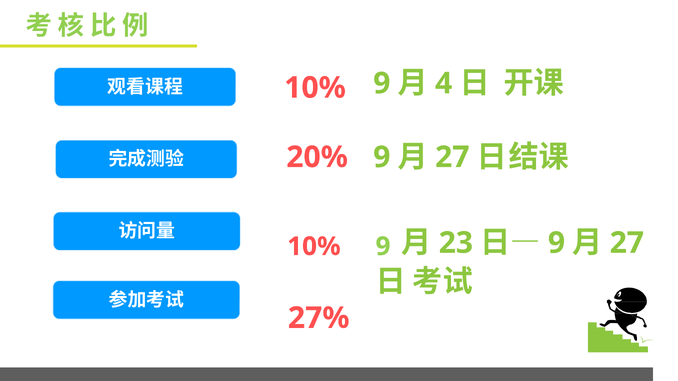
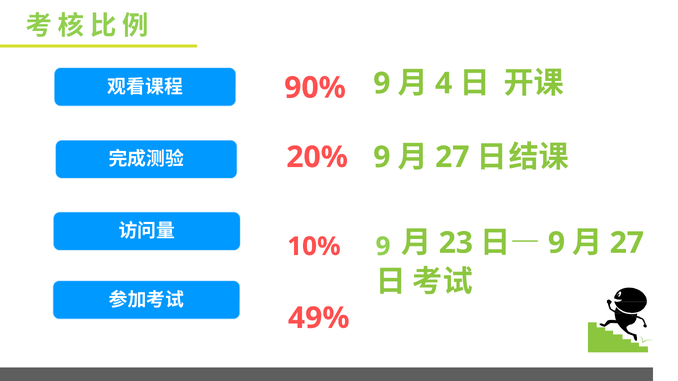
10% at (315, 88): 10% -> 90%
27%: 27% -> 49%
